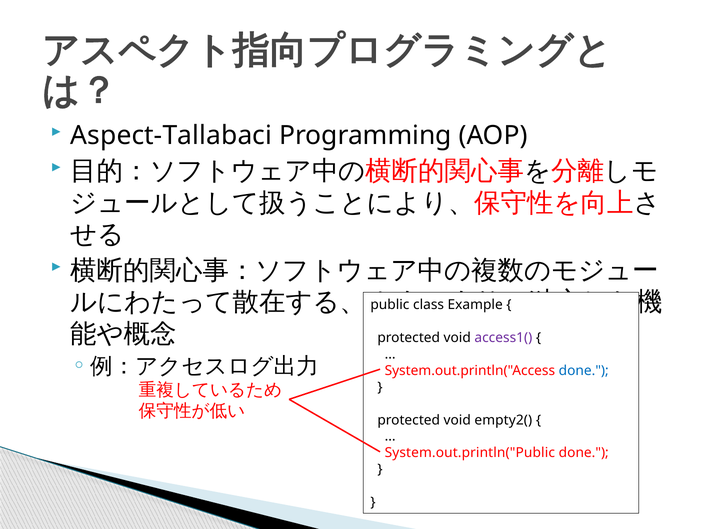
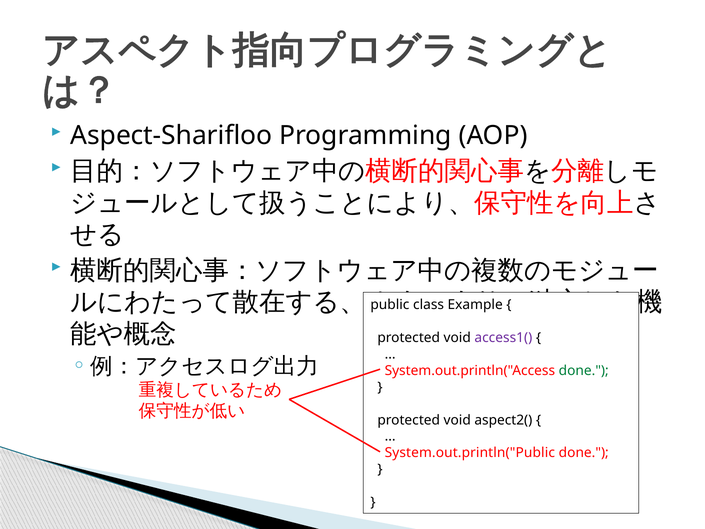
Aspect-Tallabaci: Aspect-Tallabaci -> Aspect-Sharifloo
done at (584, 370) colour: blue -> green
empty2(: empty2( -> aspect2(
